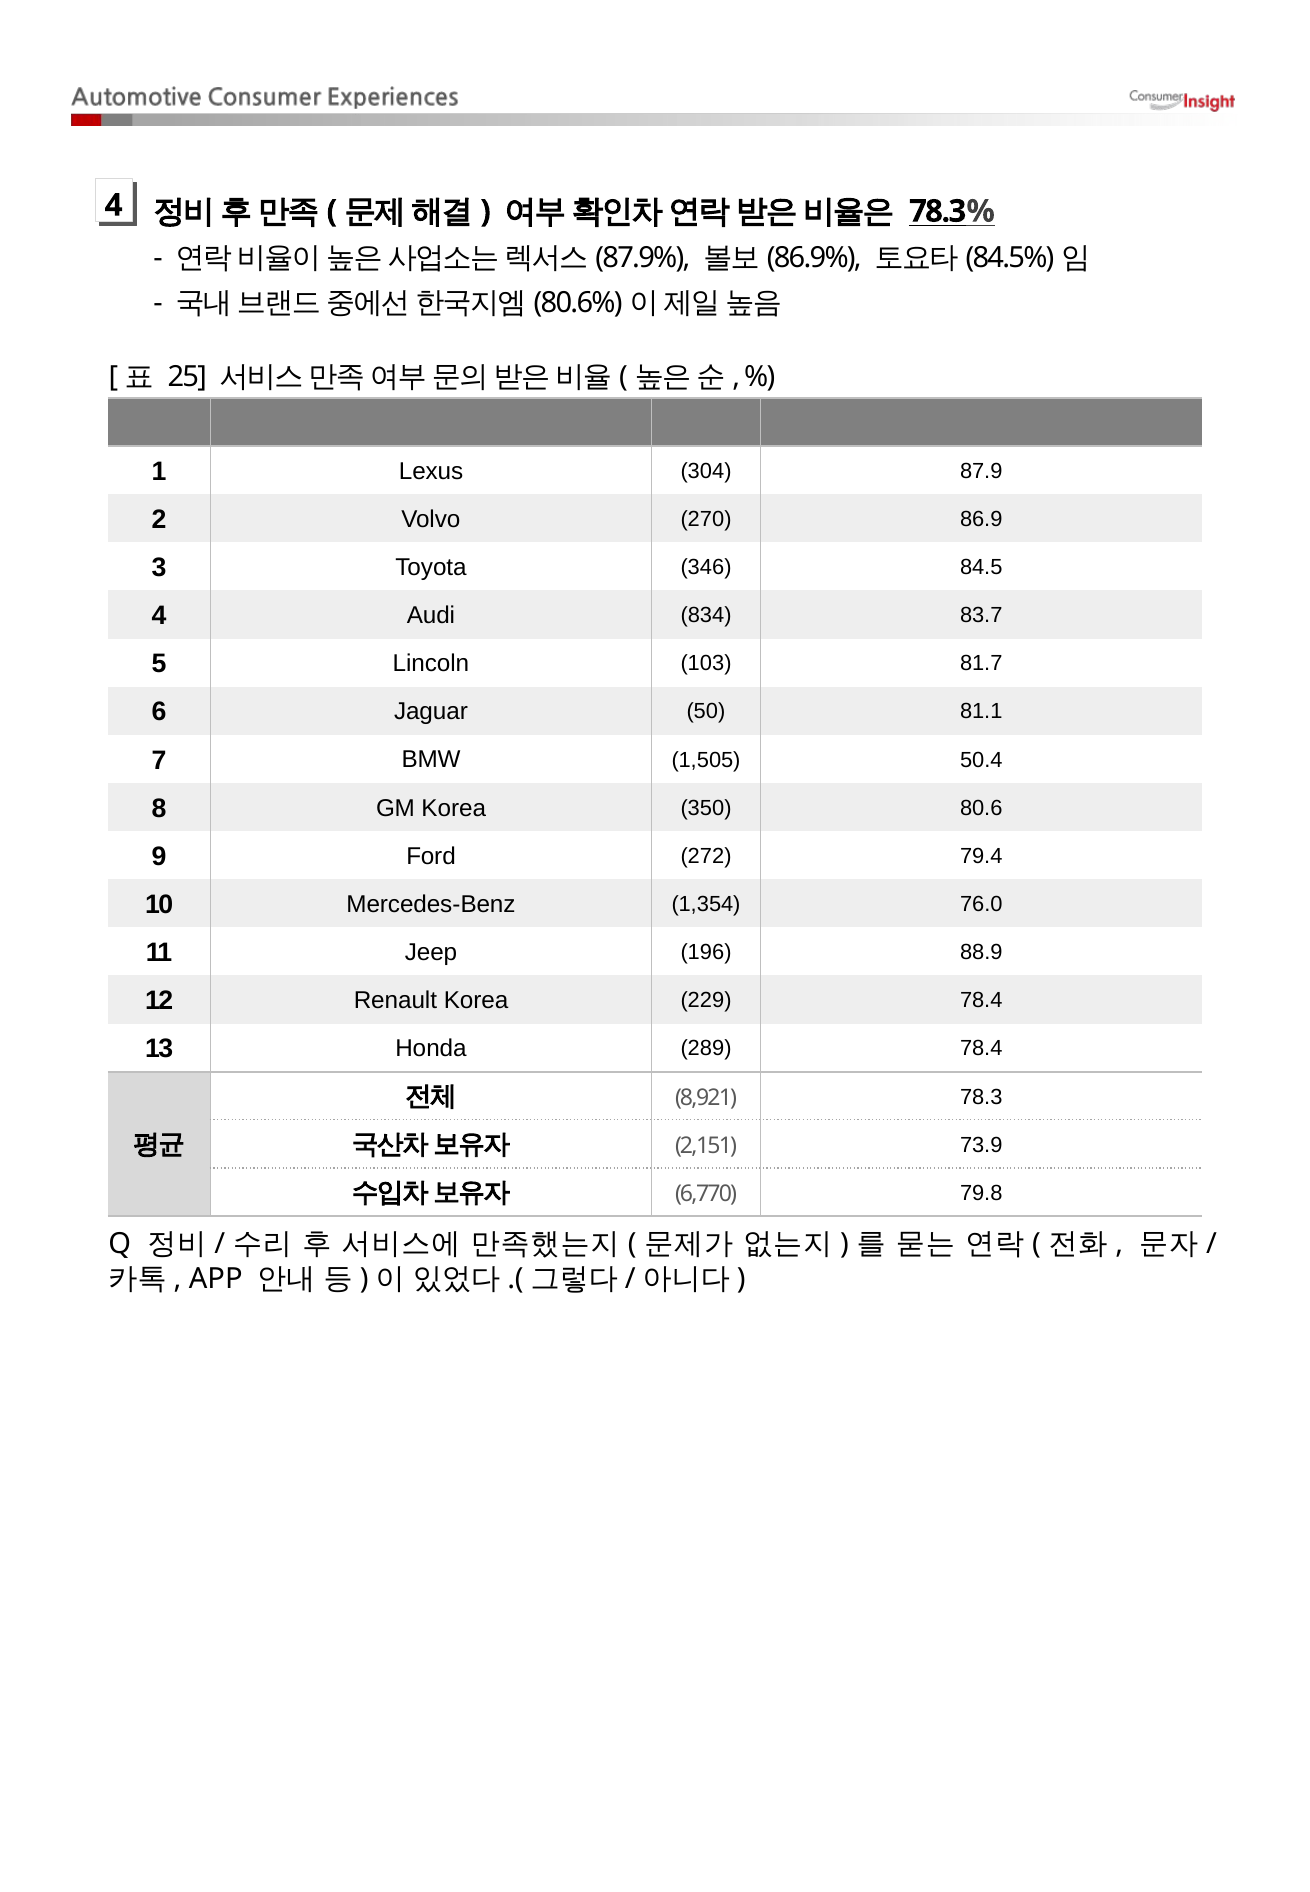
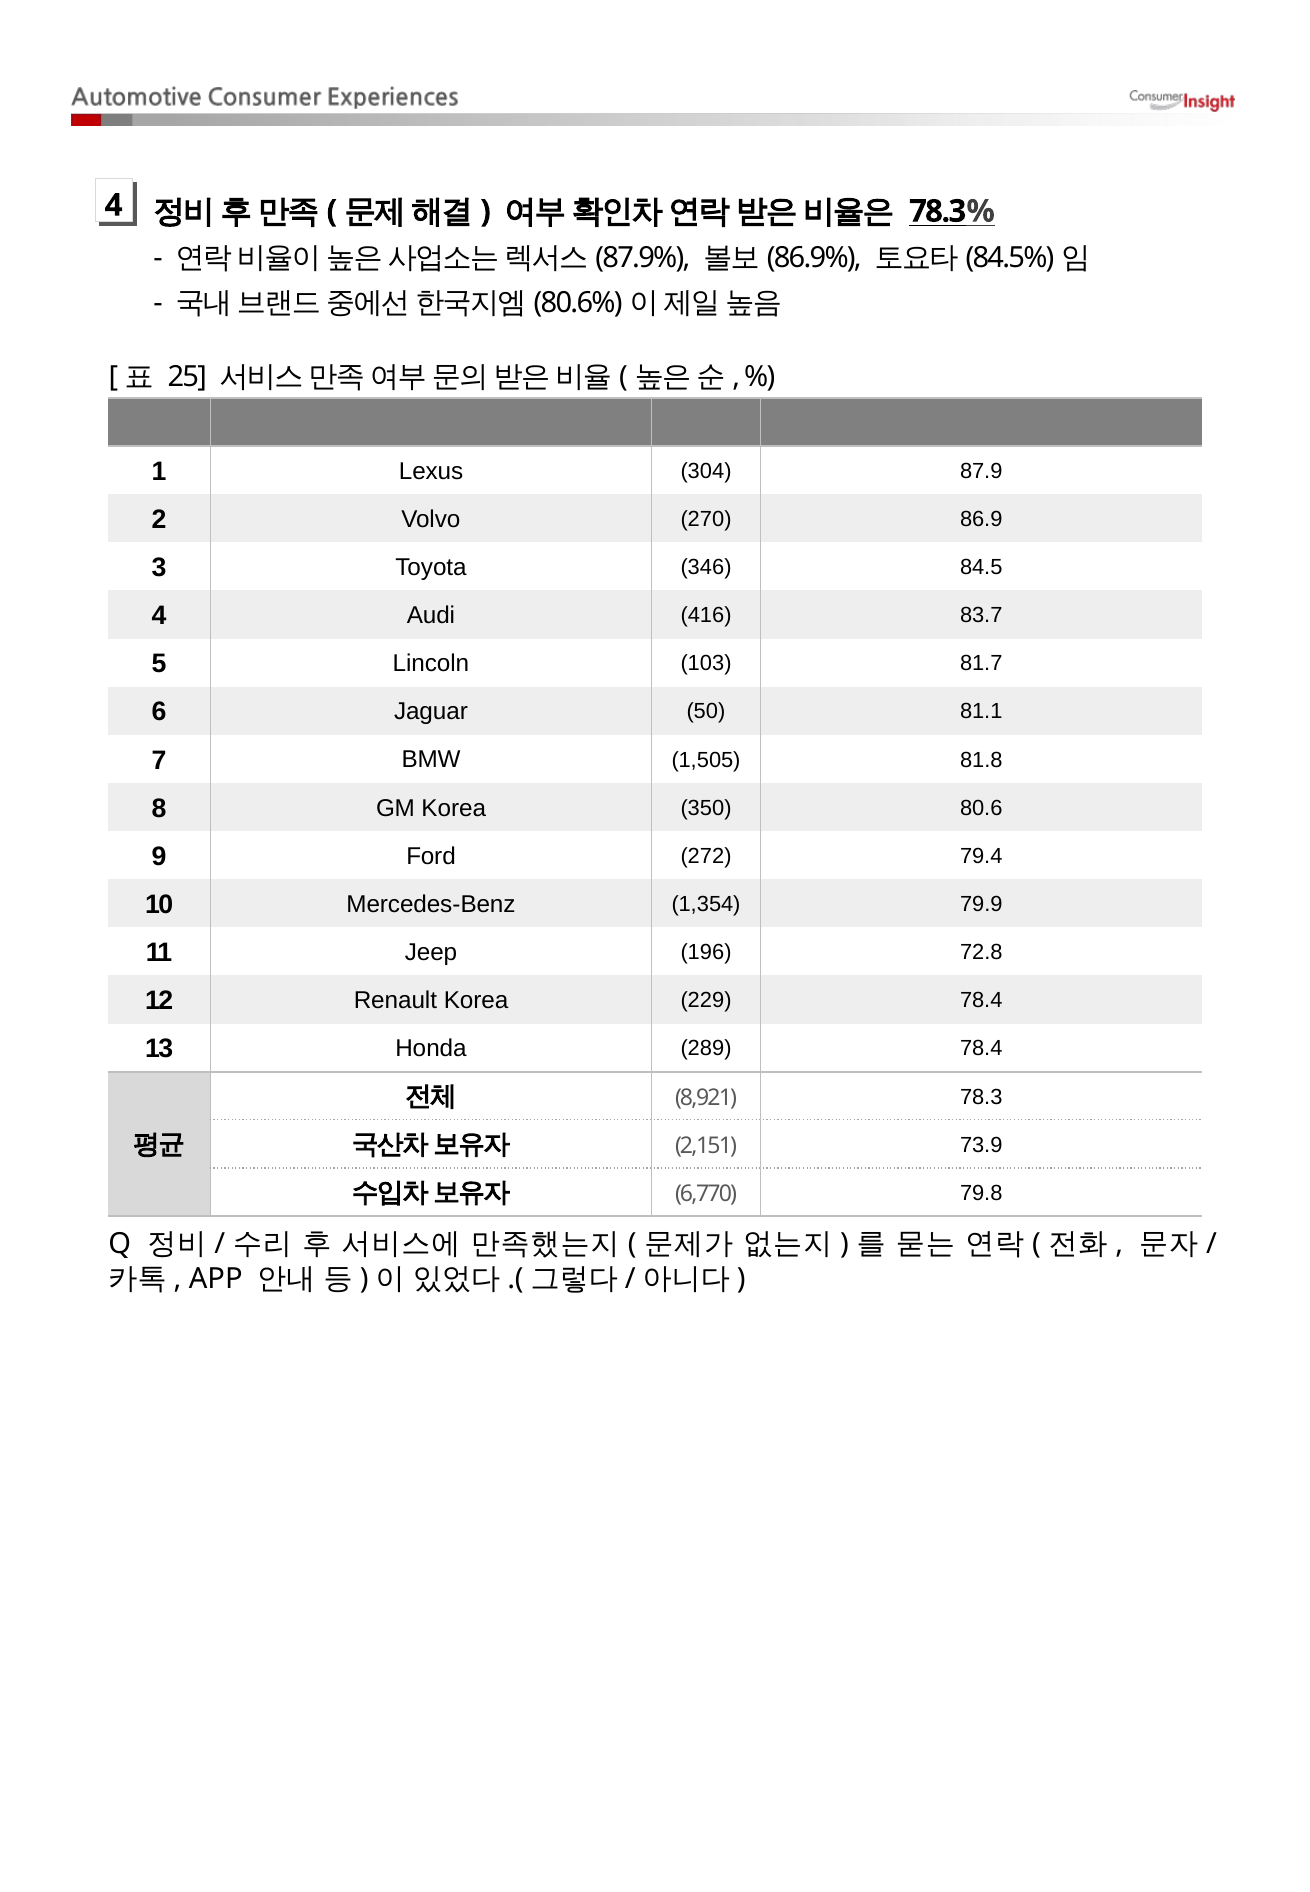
834: 834 -> 416
50.4: 50.4 -> 81.8
76.0: 76.0 -> 79.9
88.9: 88.9 -> 72.8
